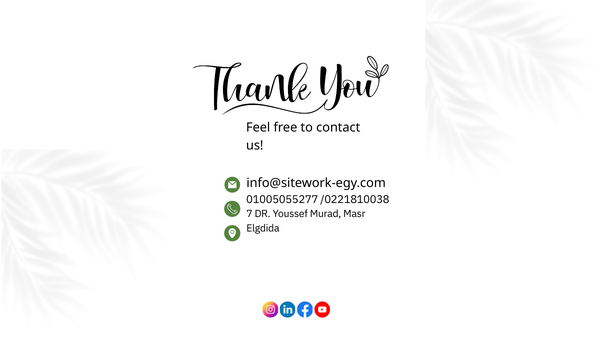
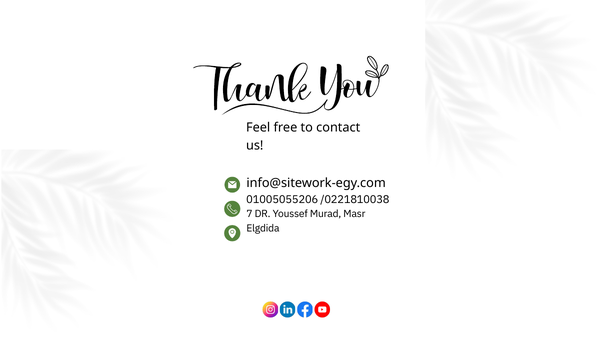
01005055277: 01005055277 -> 01005055206
